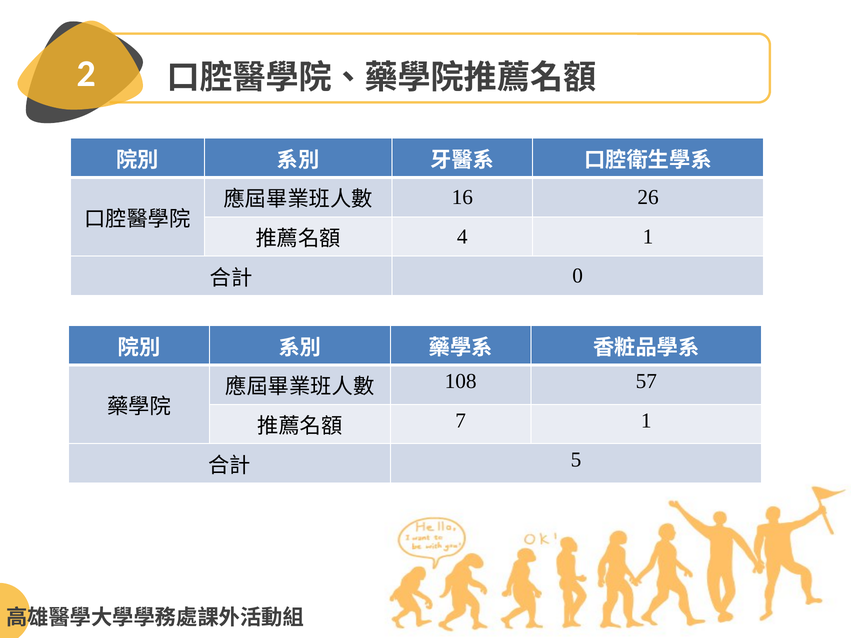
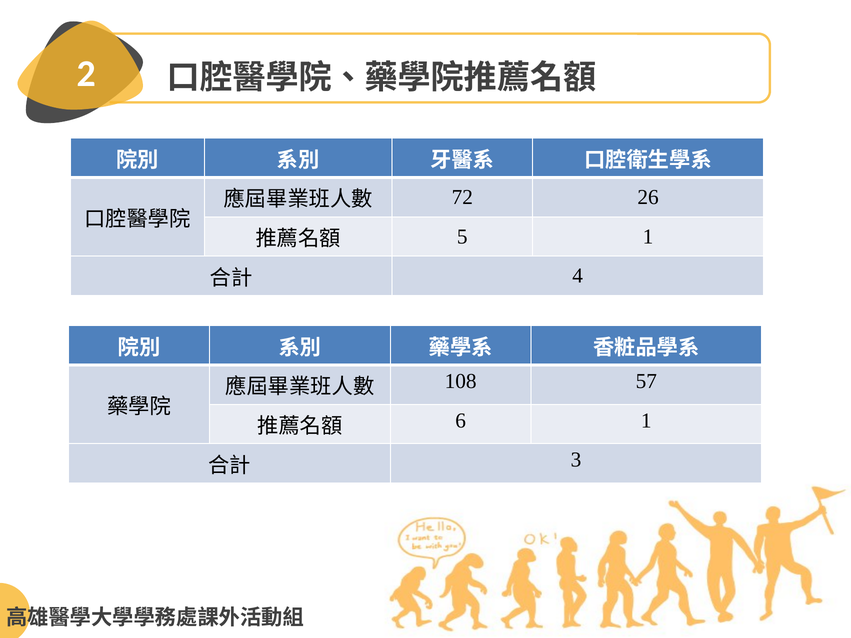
16: 16 -> 72
4: 4 -> 5
0: 0 -> 4
7: 7 -> 6
5: 5 -> 3
